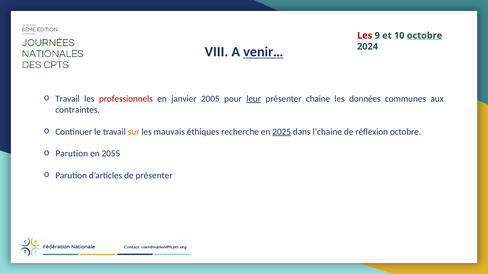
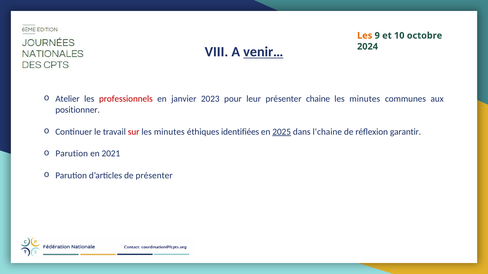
Les at (365, 36) colour: red -> orange
octobre at (424, 36) underline: present -> none
Travail at (67, 99): Travail -> Atelier
2005: 2005 -> 2023
leur underline: present -> none
données at (365, 99): données -> minutes
contraintes: contraintes -> positionner
sur colour: orange -> red
mauvais at (169, 132): mauvais -> minutes
recherche: recherche -> identifiées
réflexion octobre: octobre -> garantir
2055: 2055 -> 2021
